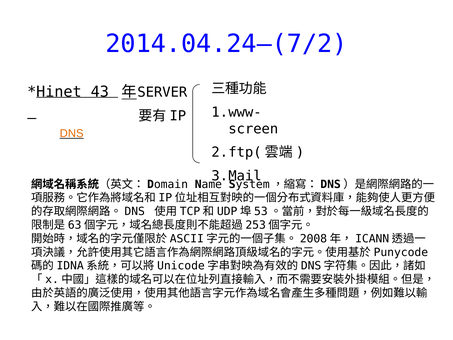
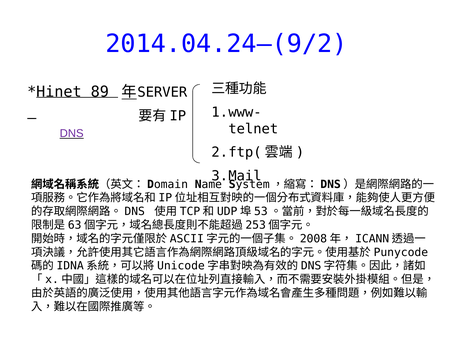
2014.04.24—(7/2: 2014.04.24—(7/2 -> 2014.04.24—(9/2
43: 43 -> 89
screen: screen -> telnet
DNS colour: orange -> purple
